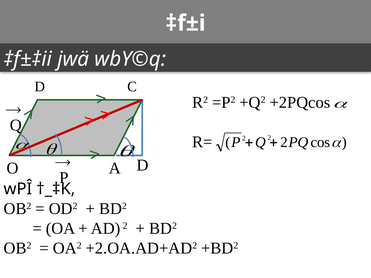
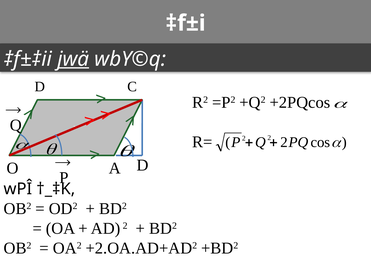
jwä underline: none -> present
